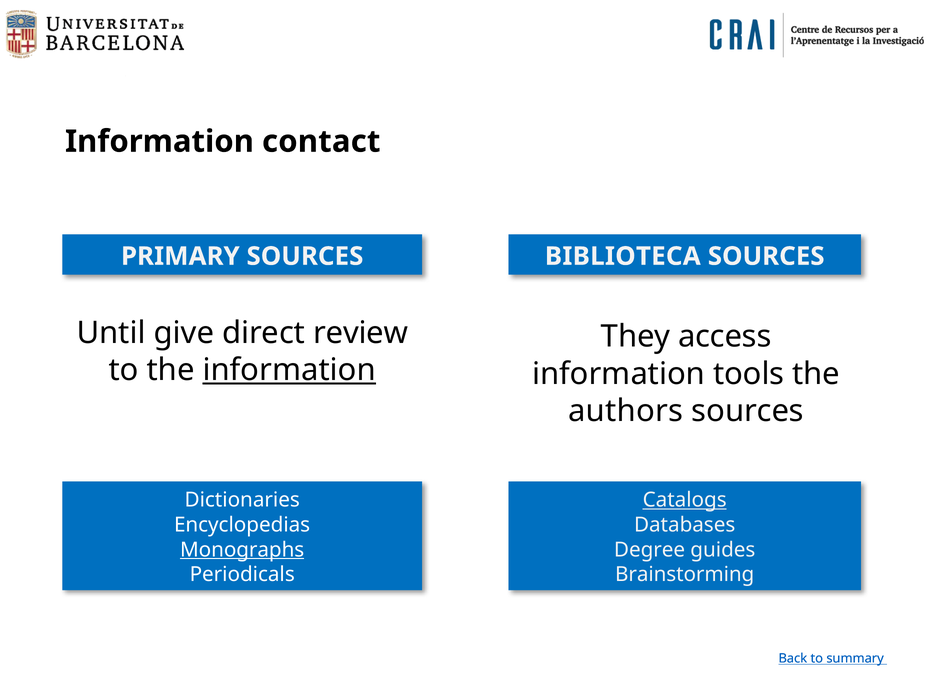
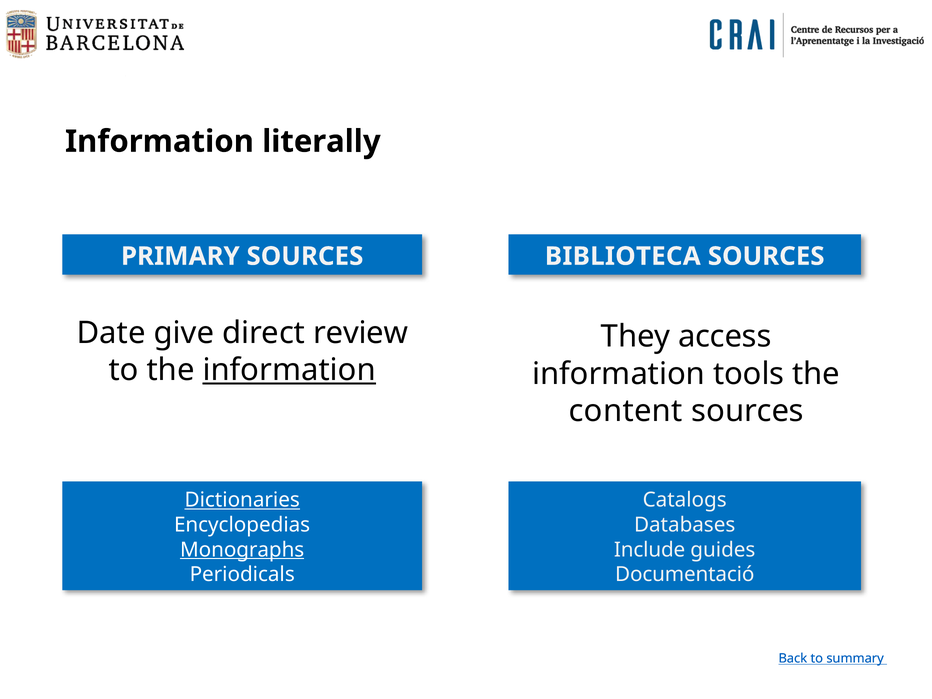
contact: contact -> literally
Until: Until -> Date
authors: authors -> content
Dictionaries underline: none -> present
Catalogs underline: present -> none
Degree: Degree -> Include
Brainstorming: Brainstorming -> Documentació
